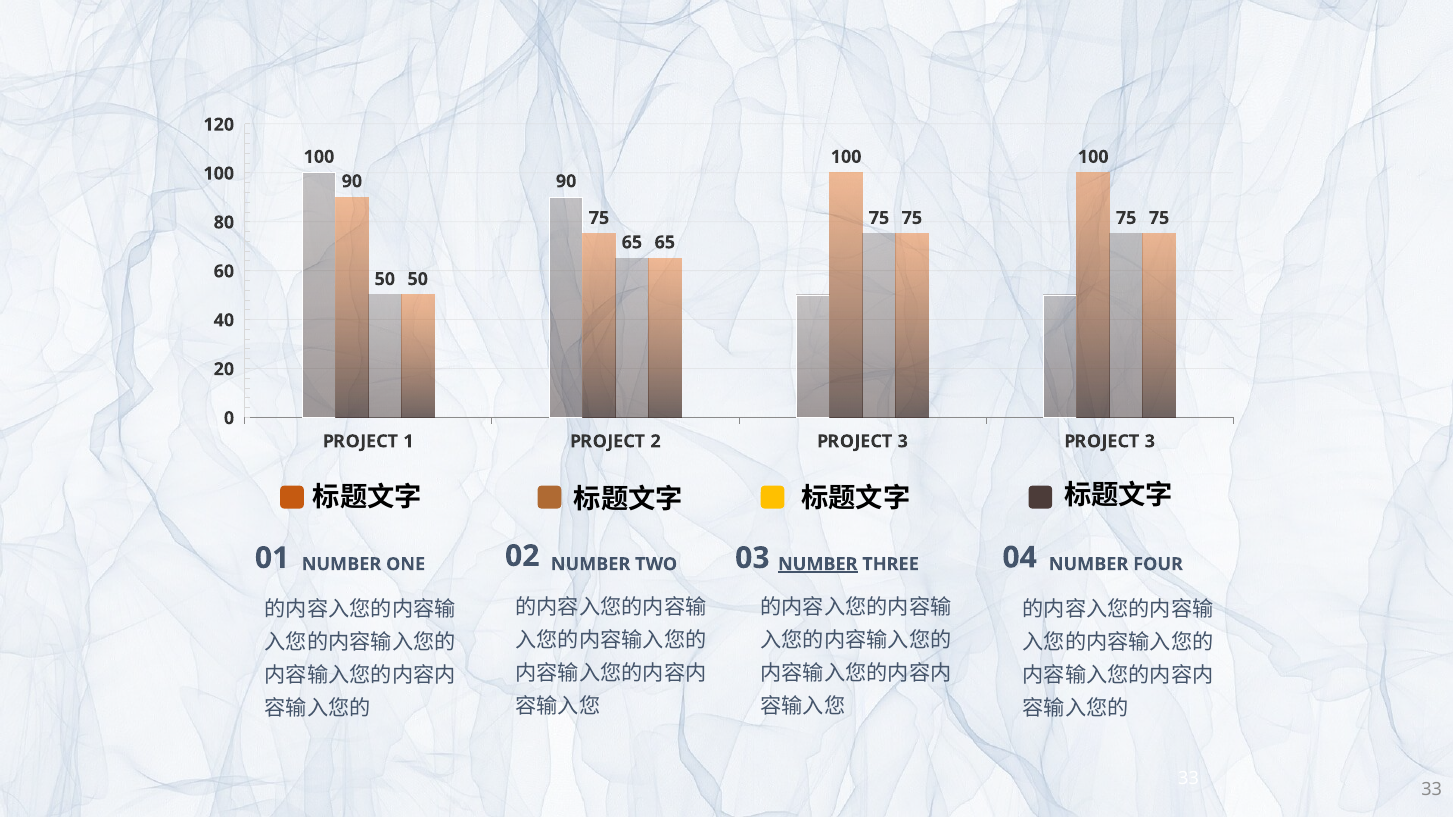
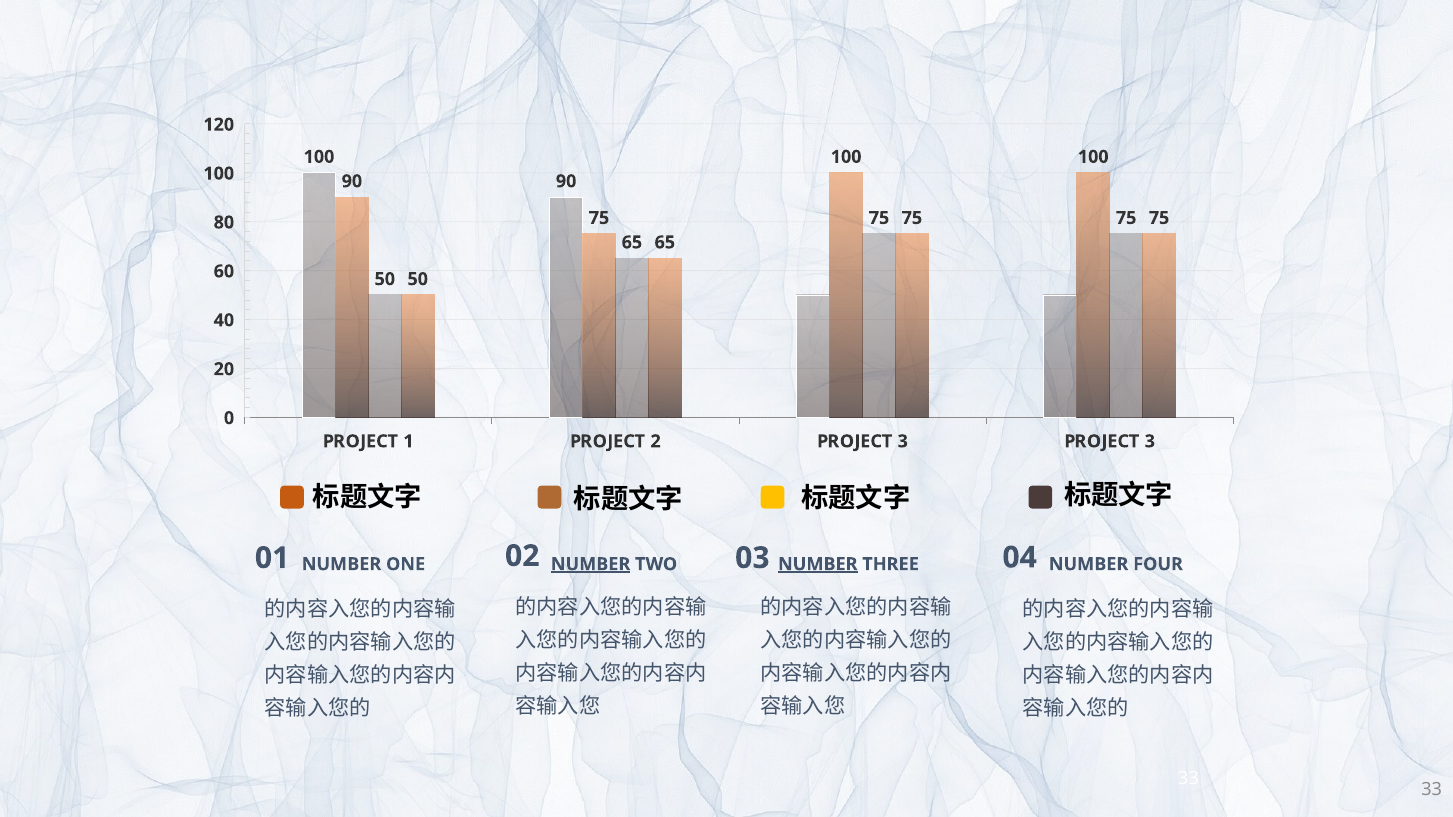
NUMBER at (591, 564) underline: none -> present
